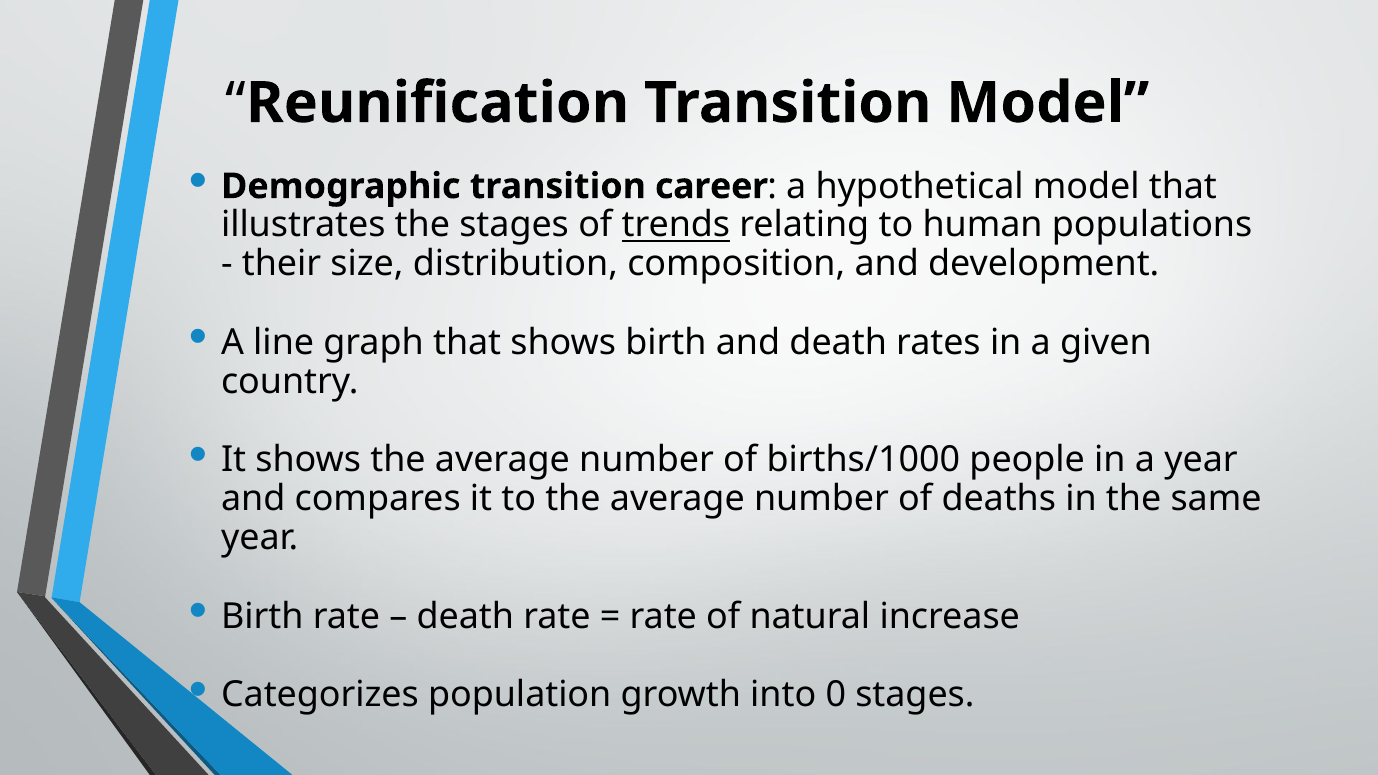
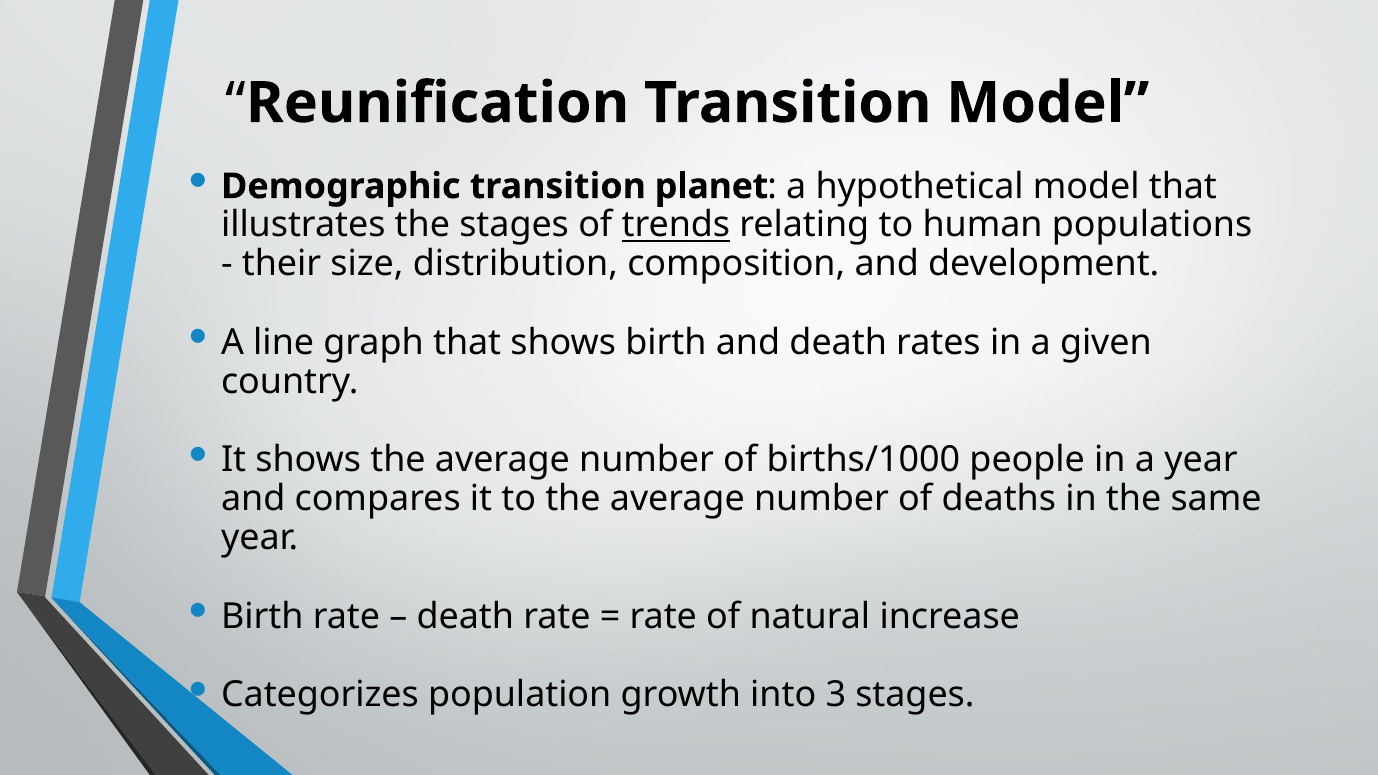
career: career -> planet
0: 0 -> 3
